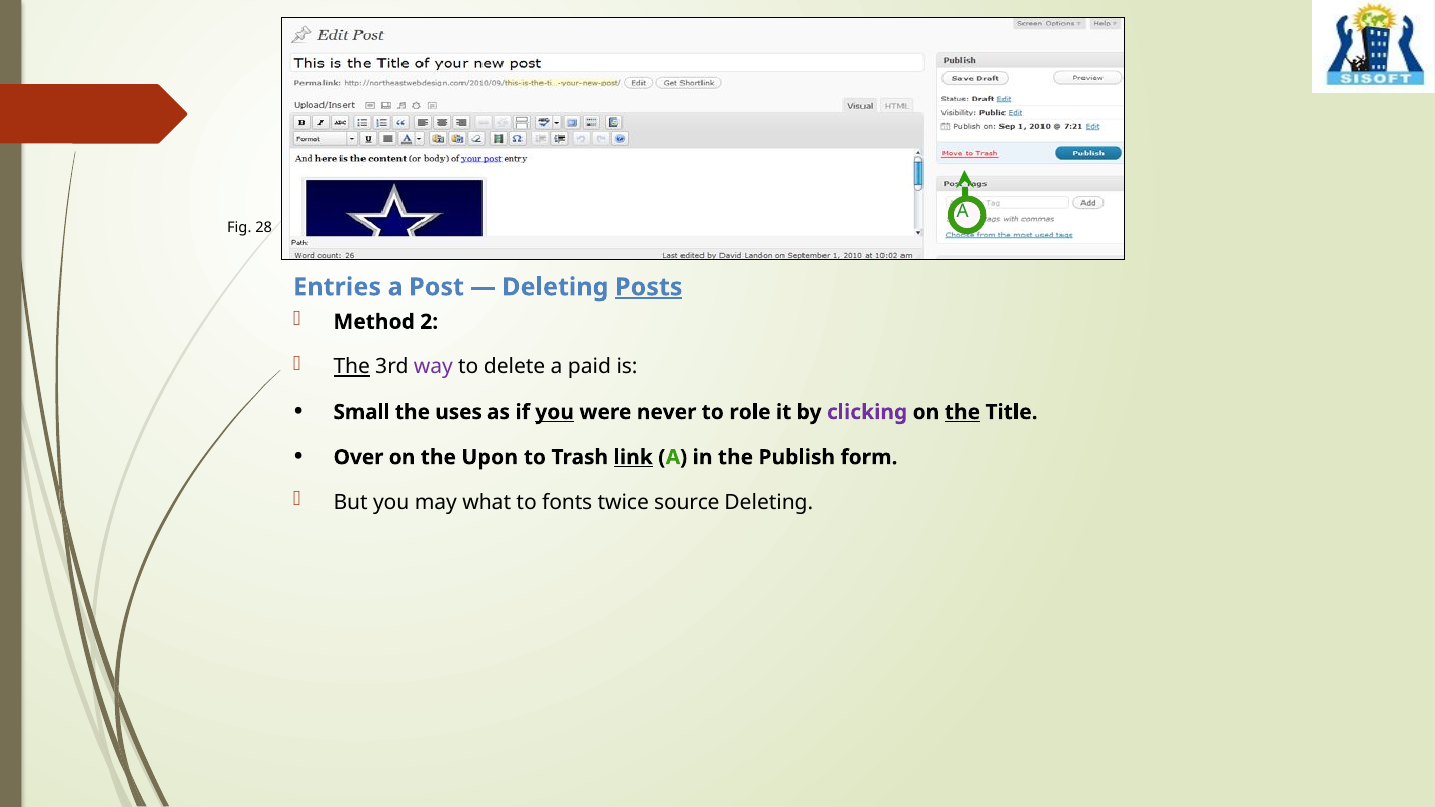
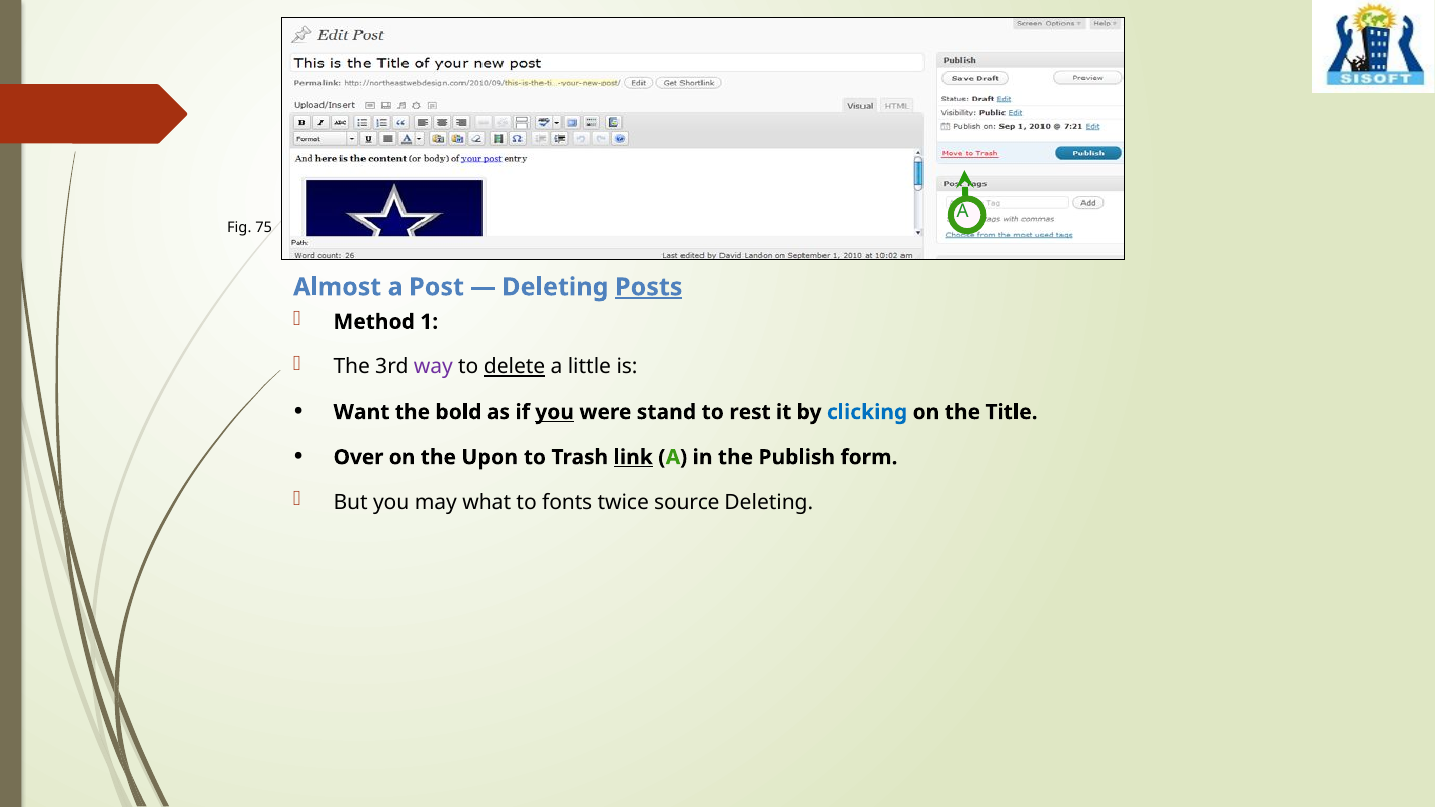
28: 28 -> 75
Entries: Entries -> Almost
2: 2 -> 1
The at (352, 367) underline: present -> none
delete underline: none -> present
paid: paid -> little
Small: Small -> Want
uses: uses -> bold
never: never -> stand
role: role -> rest
clicking colour: purple -> blue
the at (962, 412) underline: present -> none
